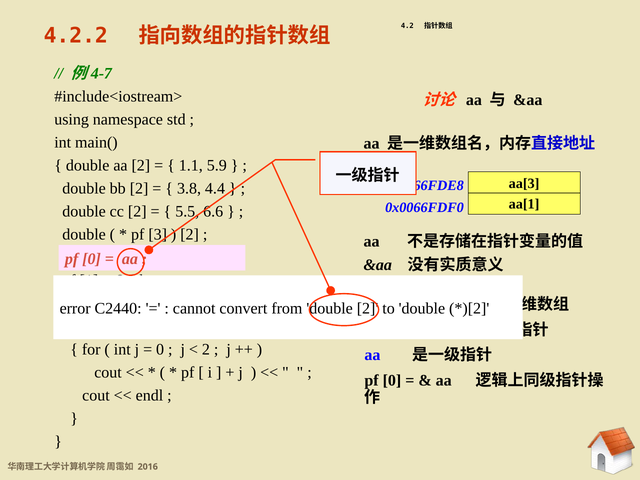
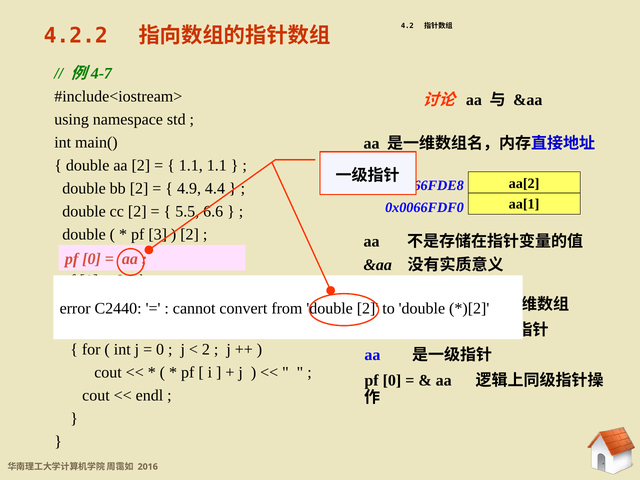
1.1 5.9: 5.9 -> 1.1
aa[3: aa[3 -> aa[2
3.8: 3.8 -> 4.9
